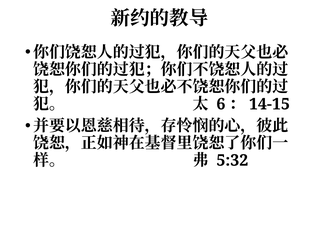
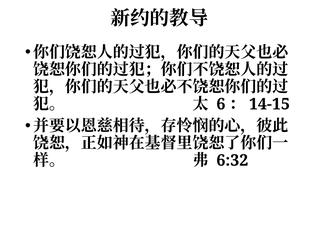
5:32: 5:32 -> 6:32
